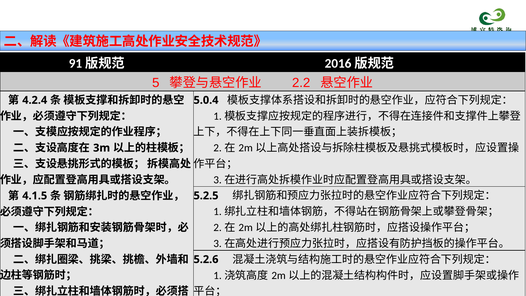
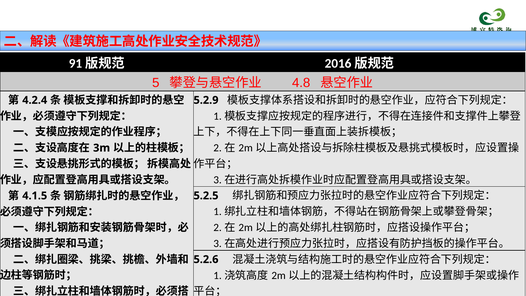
2.2: 2.2 -> 4.8
5.0.4: 5.0.4 -> 5.2.9
